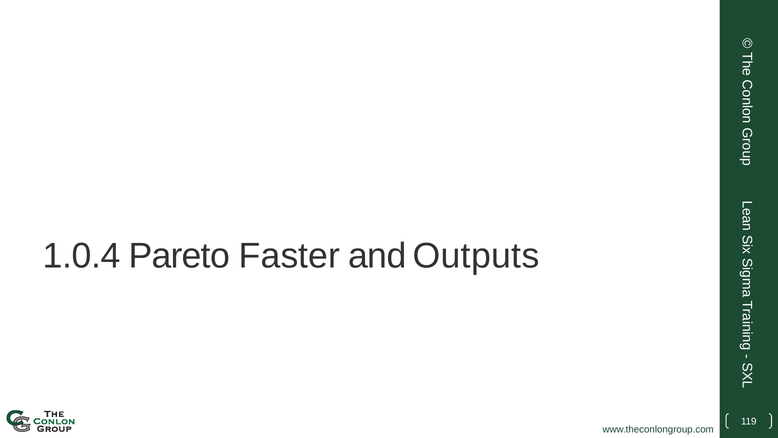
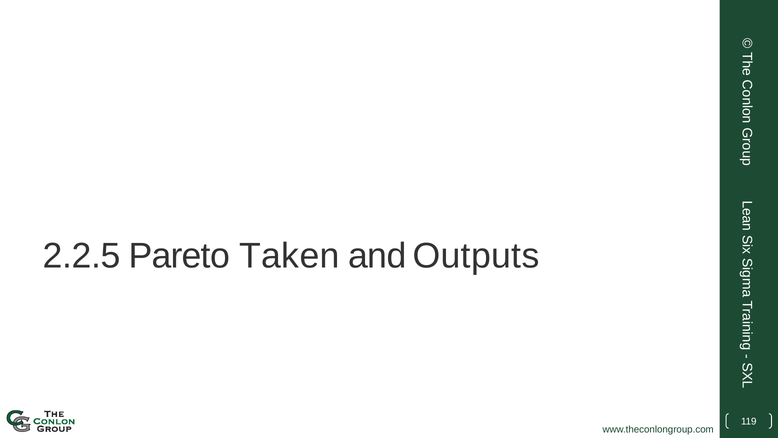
1.0.4: 1.0.4 -> 2.2.5
Faster: Faster -> Taken
